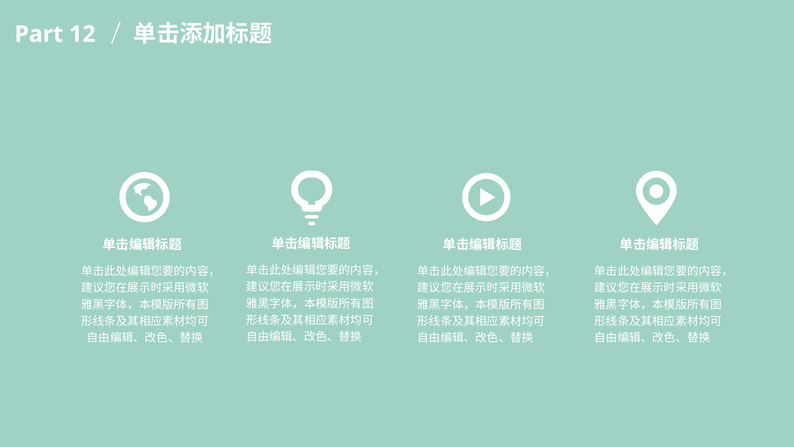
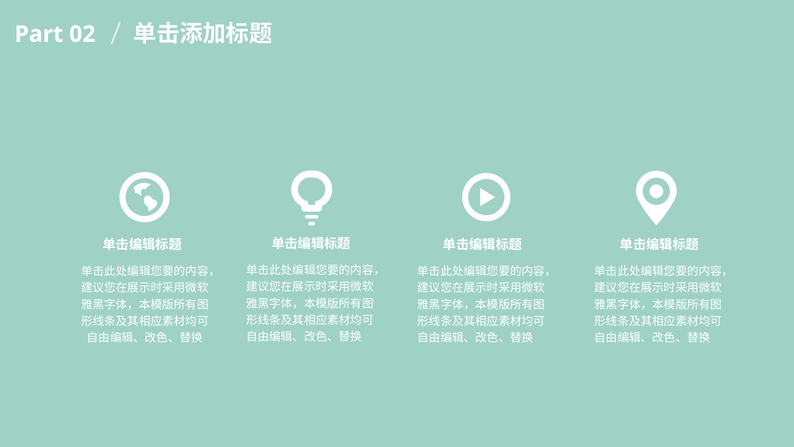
12: 12 -> 02
